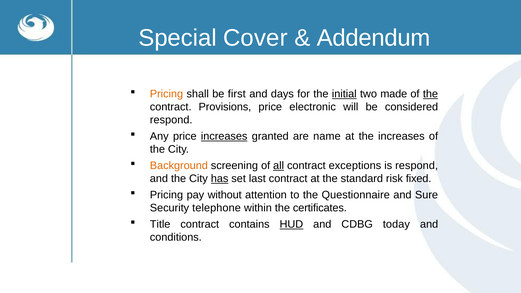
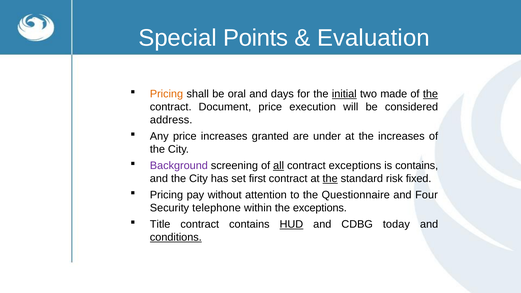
Cover: Cover -> Points
Addendum: Addendum -> Evaluation
first: first -> oral
Provisions: Provisions -> Document
electronic: electronic -> execution
respond at (171, 120): respond -> address
increases at (224, 136) underline: present -> none
name: name -> under
Background colour: orange -> purple
is respond: respond -> contains
has underline: present -> none
last: last -> first
the at (330, 179) underline: none -> present
Sure: Sure -> Four
the certificates: certificates -> exceptions
conditions underline: none -> present
